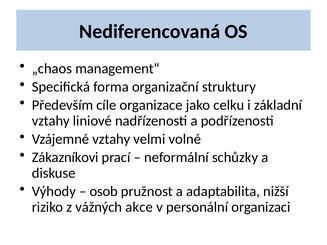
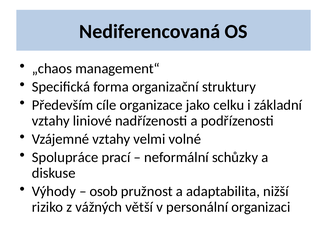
Zákazníkovi: Zákazníkovi -> Spolupráce
akce: akce -> větší
